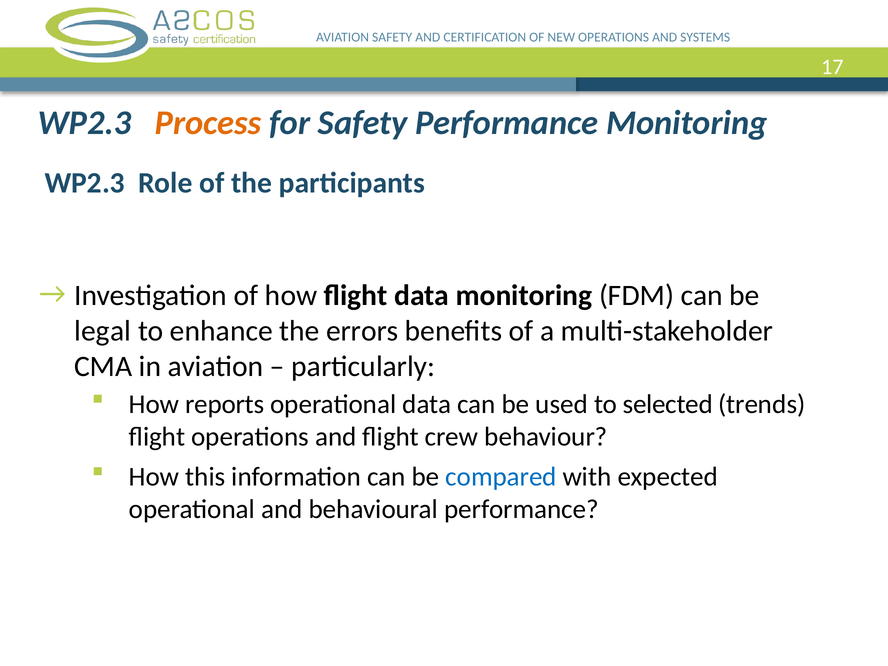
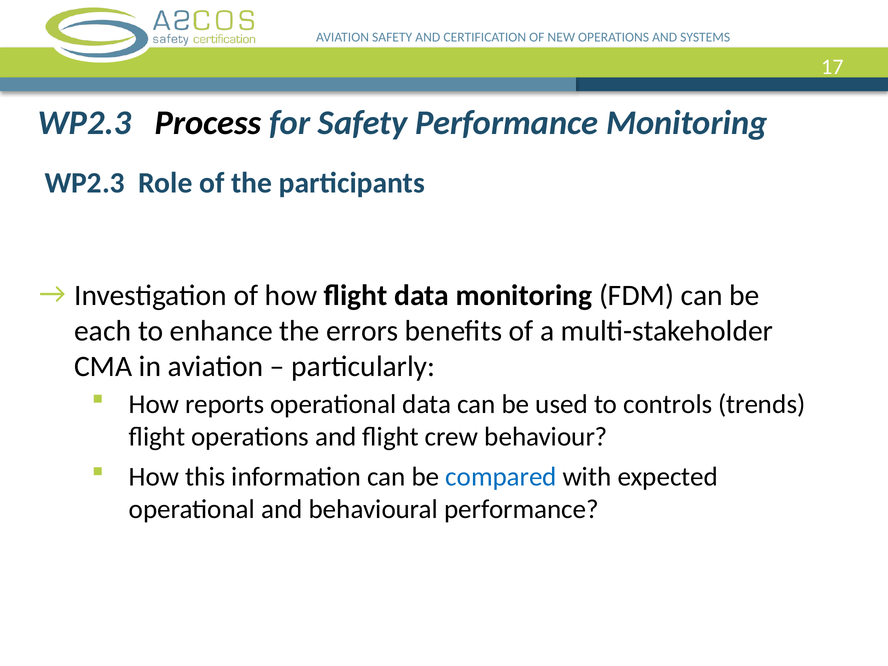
Process colour: orange -> black
legal: legal -> each
selected: selected -> controls
